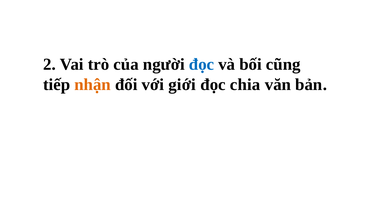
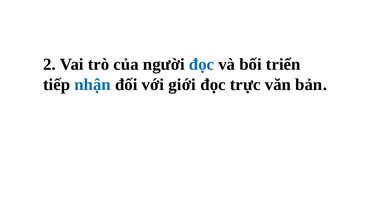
cũng: cũng -> triển
nhận colour: orange -> blue
chia: chia -> trực
